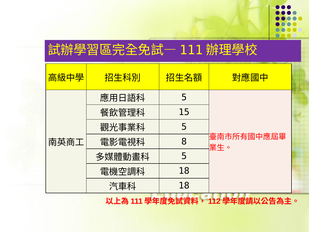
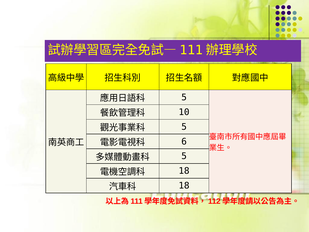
15: 15 -> 10
8: 8 -> 6
